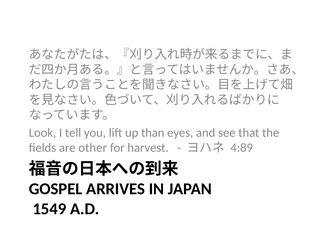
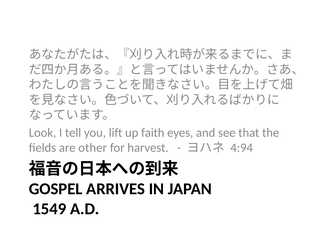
than: than -> faith
4:89: 4:89 -> 4:94
